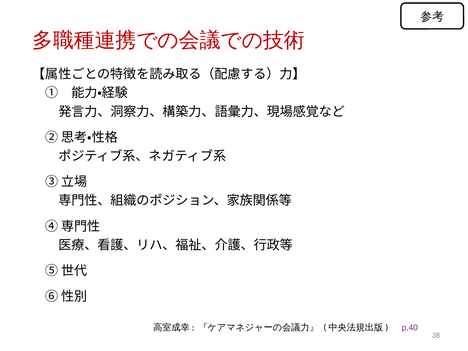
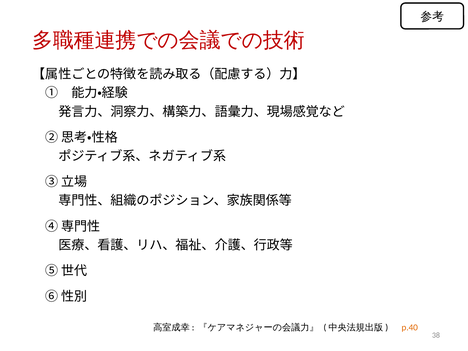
p.40 colour: purple -> orange
